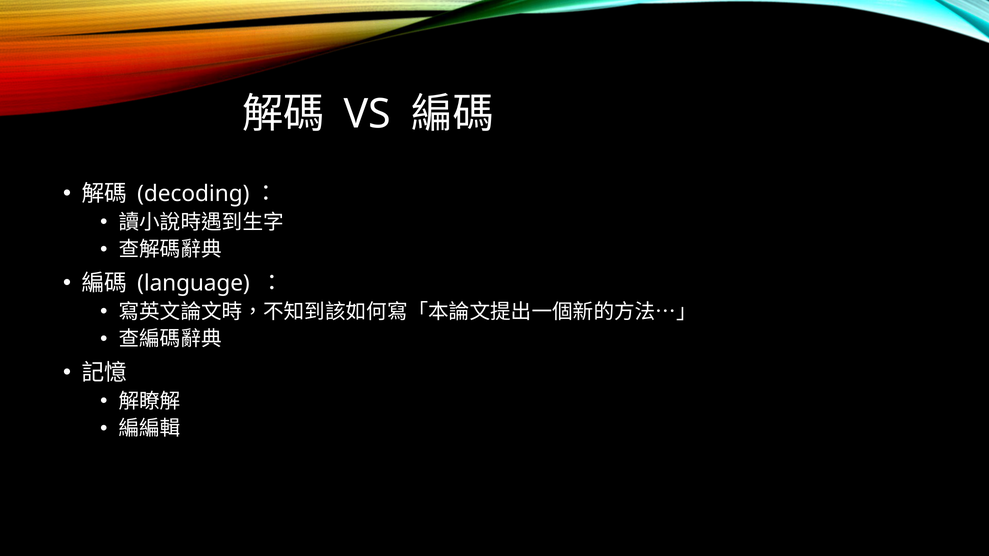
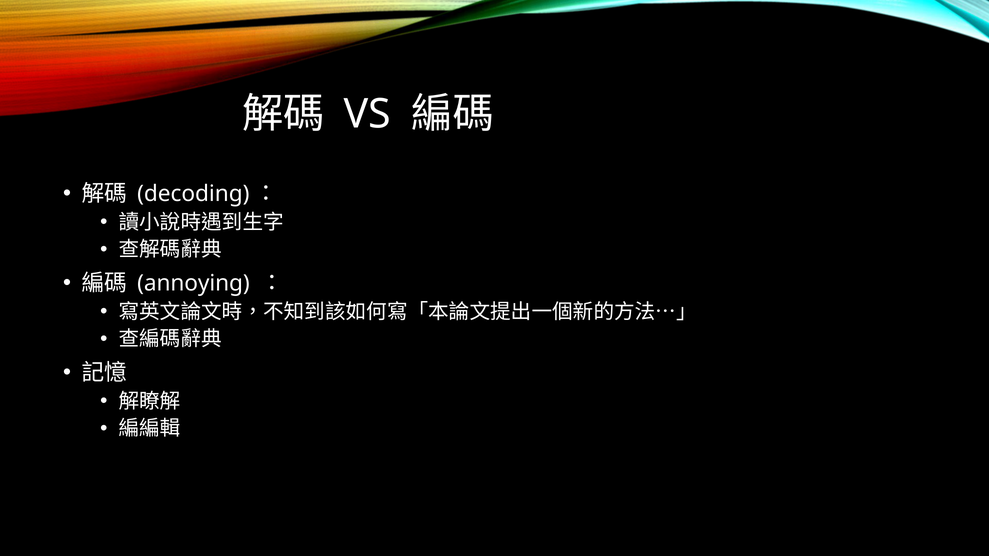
language: language -> annoying
